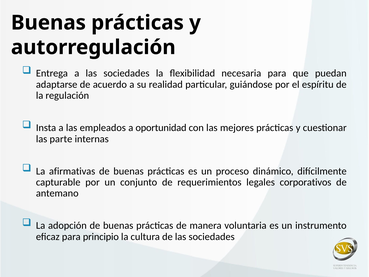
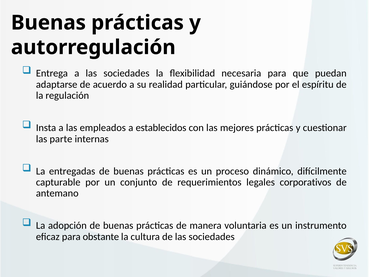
oportunidad: oportunidad -> establecidos
afirmativas: afirmativas -> entregadas
principio: principio -> obstante
